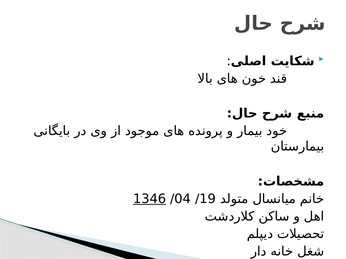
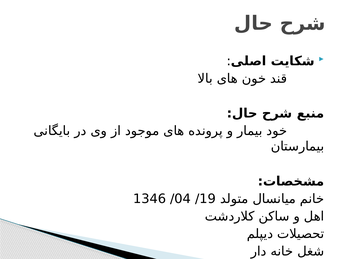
1346 underline: present -> none
